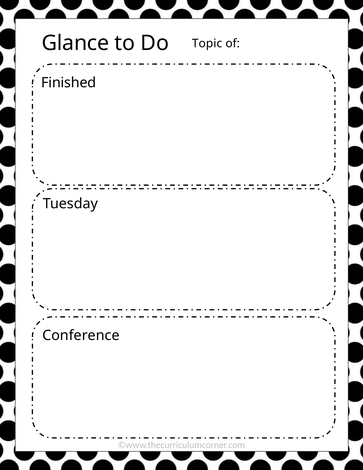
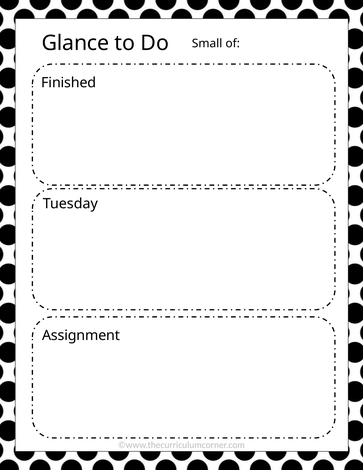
Topic: Topic -> Small
Conference: Conference -> Assignment
